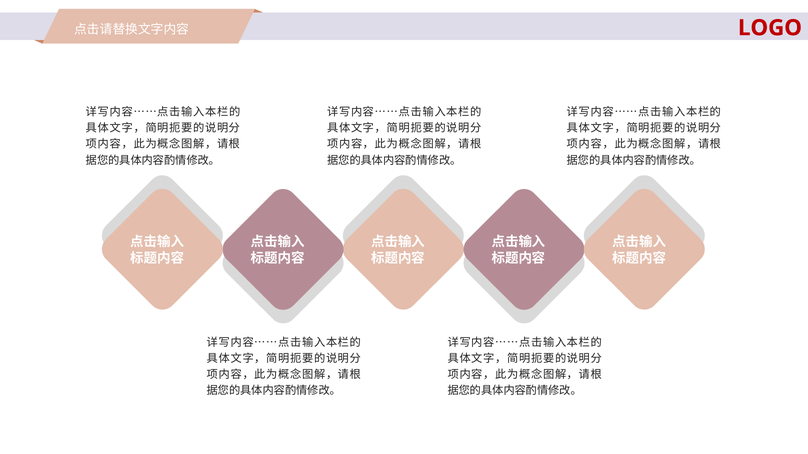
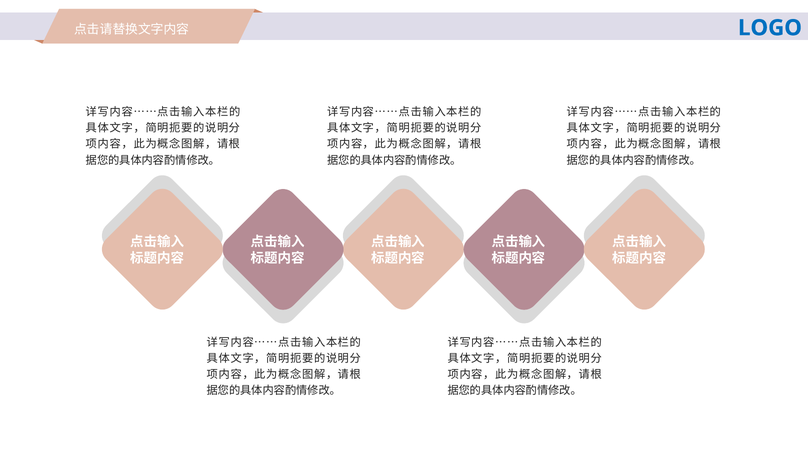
LOGO colour: red -> blue
